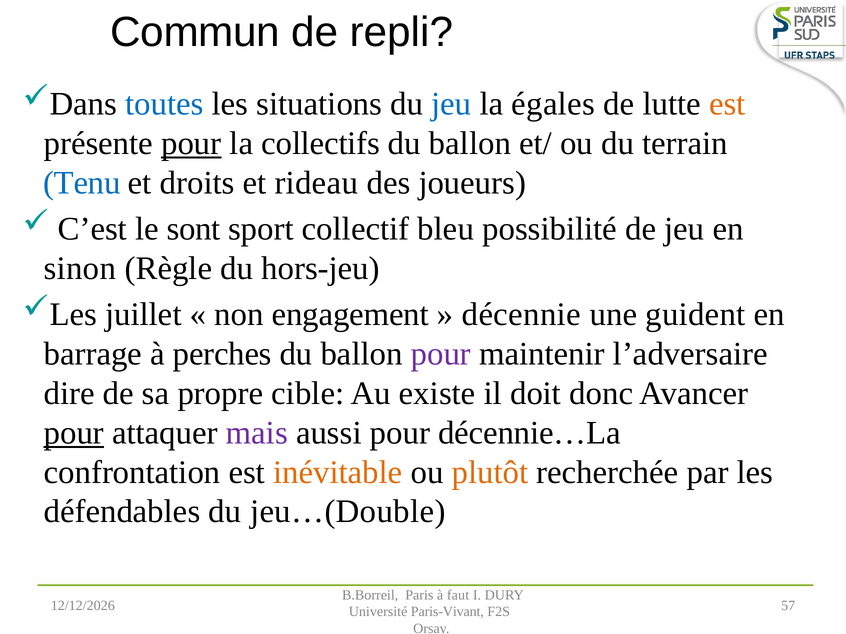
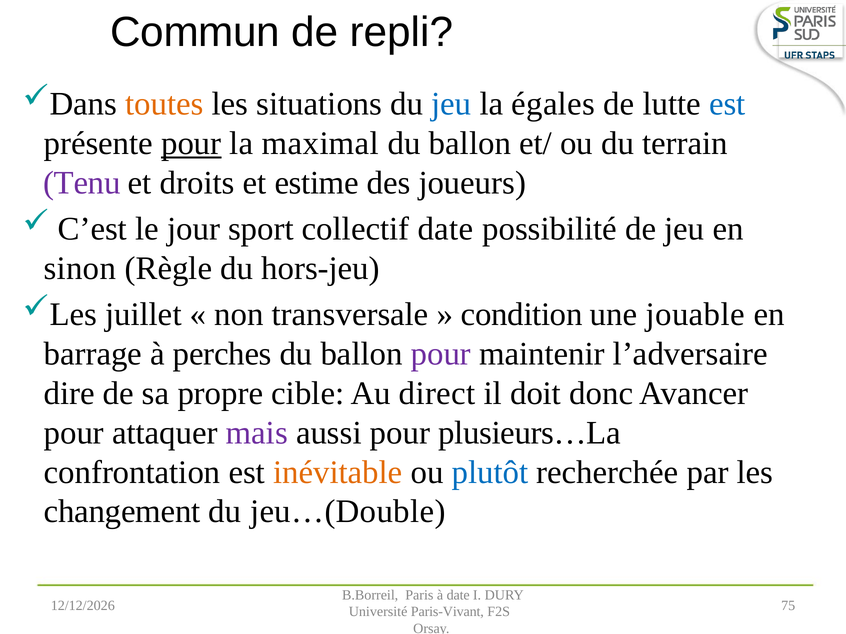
toutes colour: blue -> orange
est at (727, 104) colour: orange -> blue
collectifs: collectifs -> maximal
Tenu colour: blue -> purple
rideau: rideau -> estime
sont: sont -> jour
collectif bleu: bleu -> date
engagement: engagement -> transversale
décennie: décennie -> condition
guident: guident -> jouable
existe: existe -> direct
pour at (74, 433) underline: present -> none
décennie…La: décennie…La -> plusieurs…La
plutôt colour: orange -> blue
défendables: défendables -> changement
à faut: faut -> date
57: 57 -> 75
